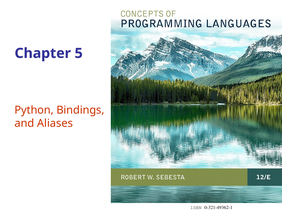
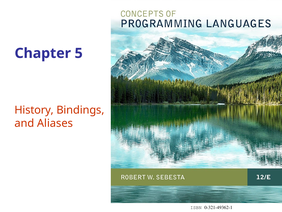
Python: Python -> History
